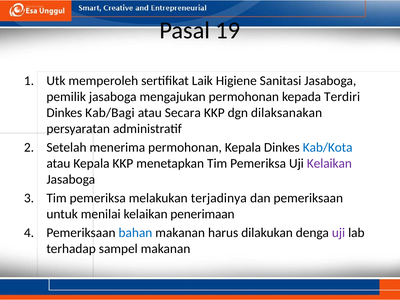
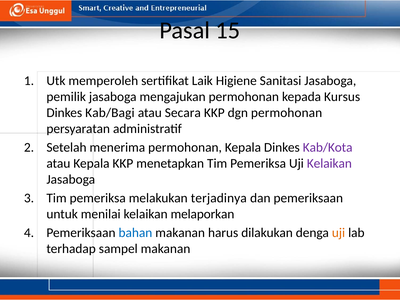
19: 19 -> 15
Terdiri: Terdiri -> Kursus
dgn dilaksanakan: dilaksanakan -> permohonan
Kab/Kota colour: blue -> purple
penerimaan: penerimaan -> melaporkan
uji at (338, 233) colour: purple -> orange
